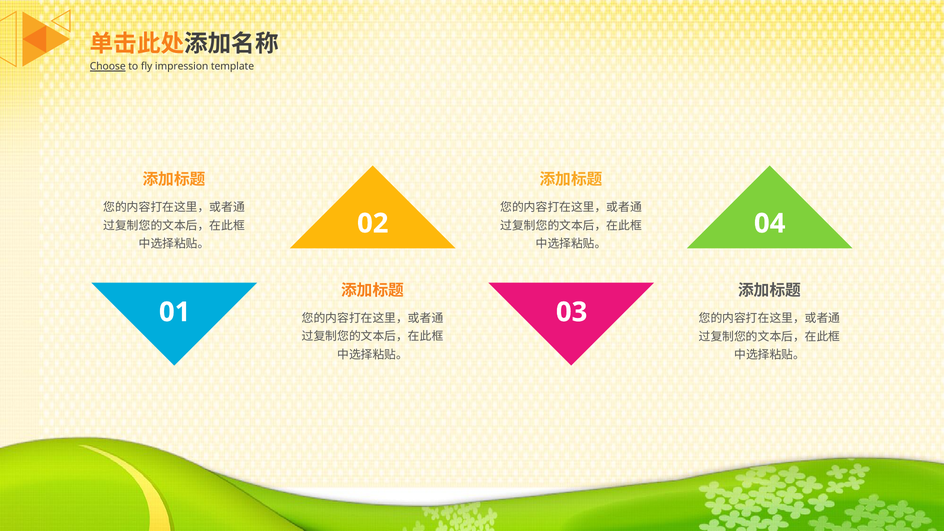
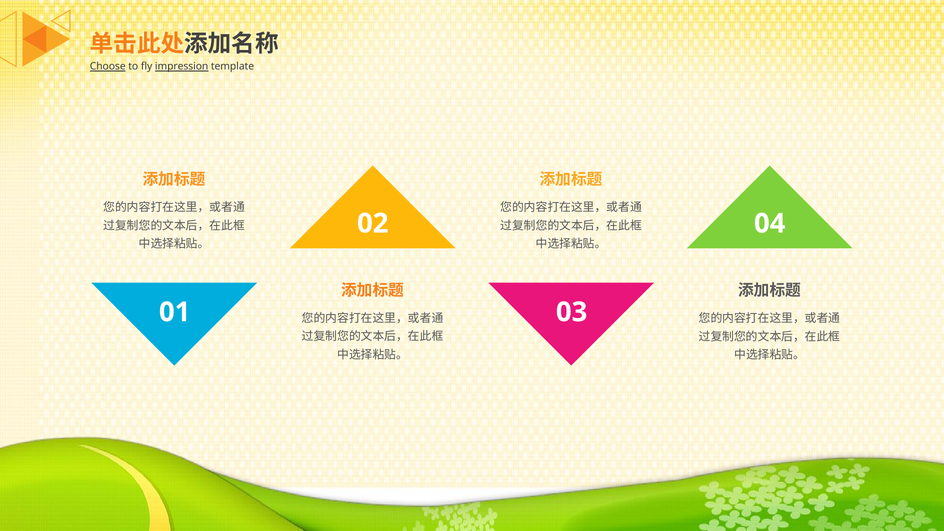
impression underline: none -> present
